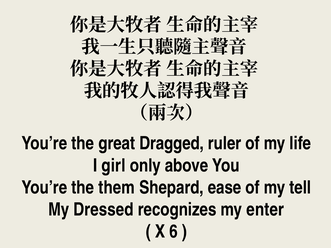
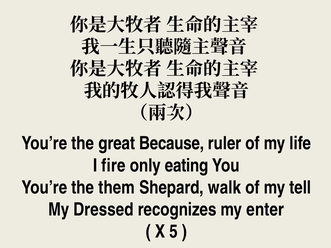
Dragged: Dragged -> Because
girl: girl -> fire
above: above -> eating
ease: ease -> walk
6: 6 -> 5
